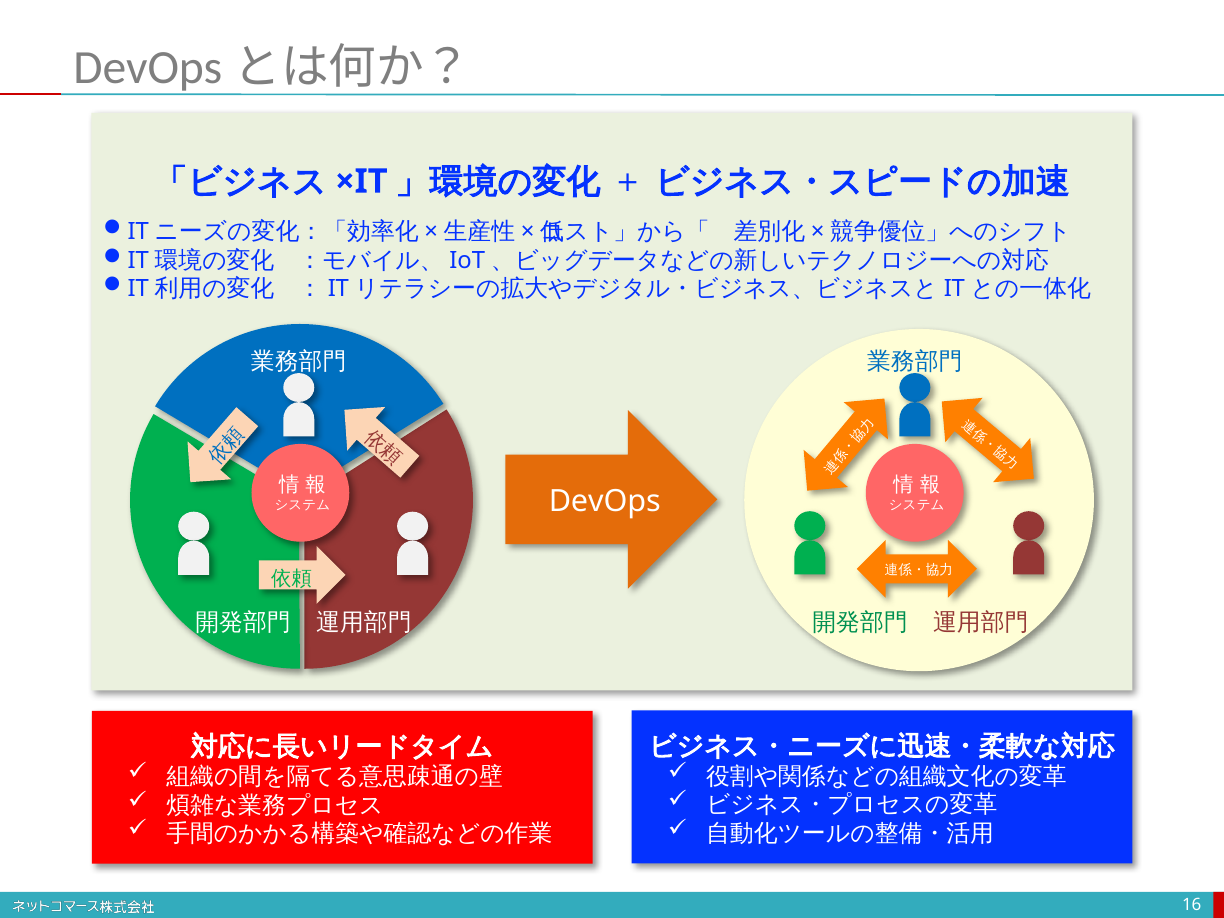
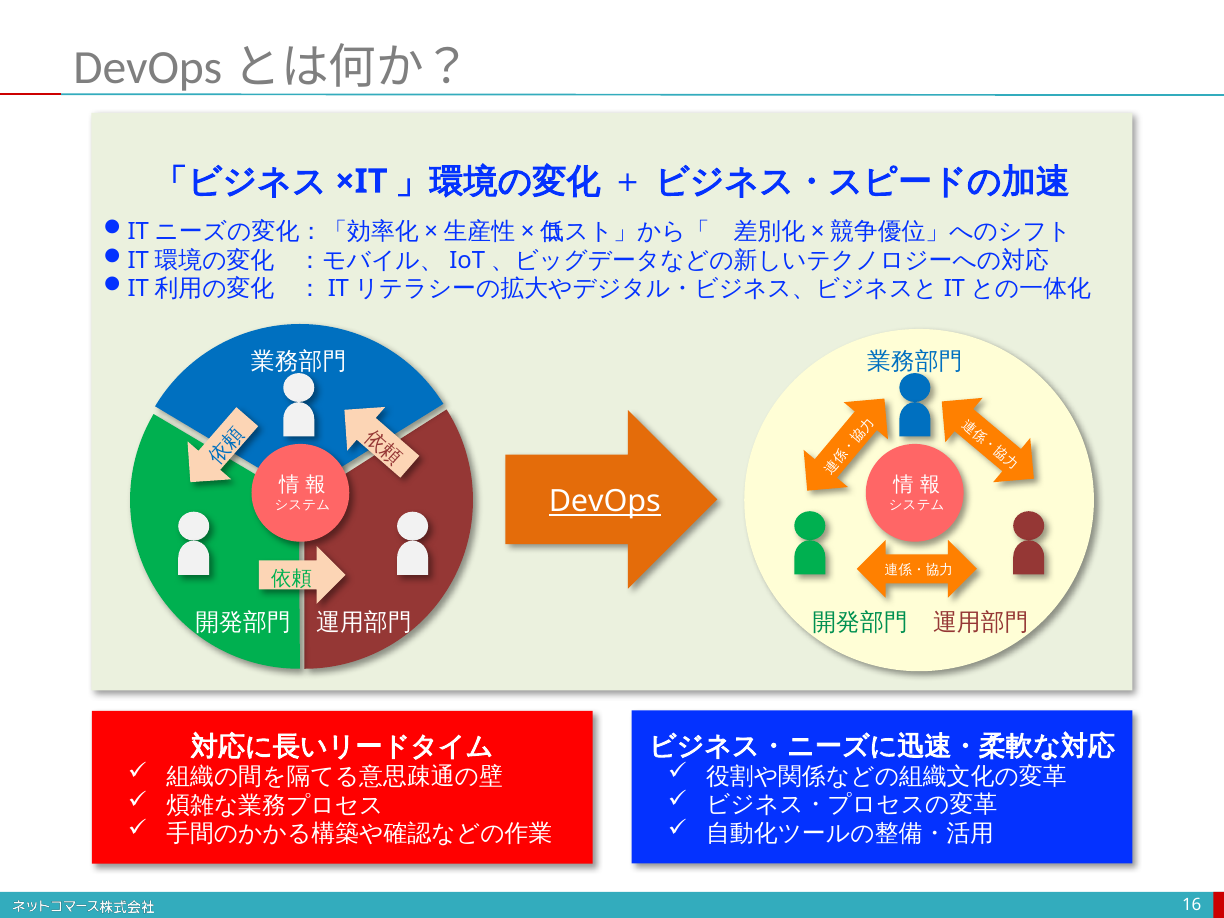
DevOps underline: none -> present
